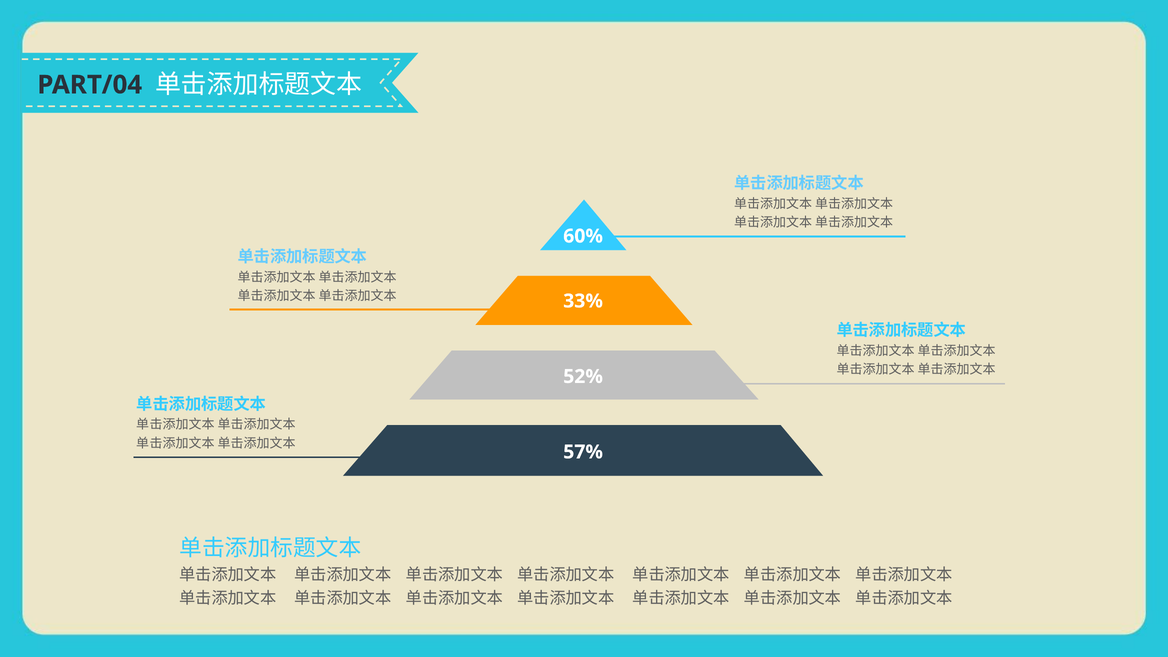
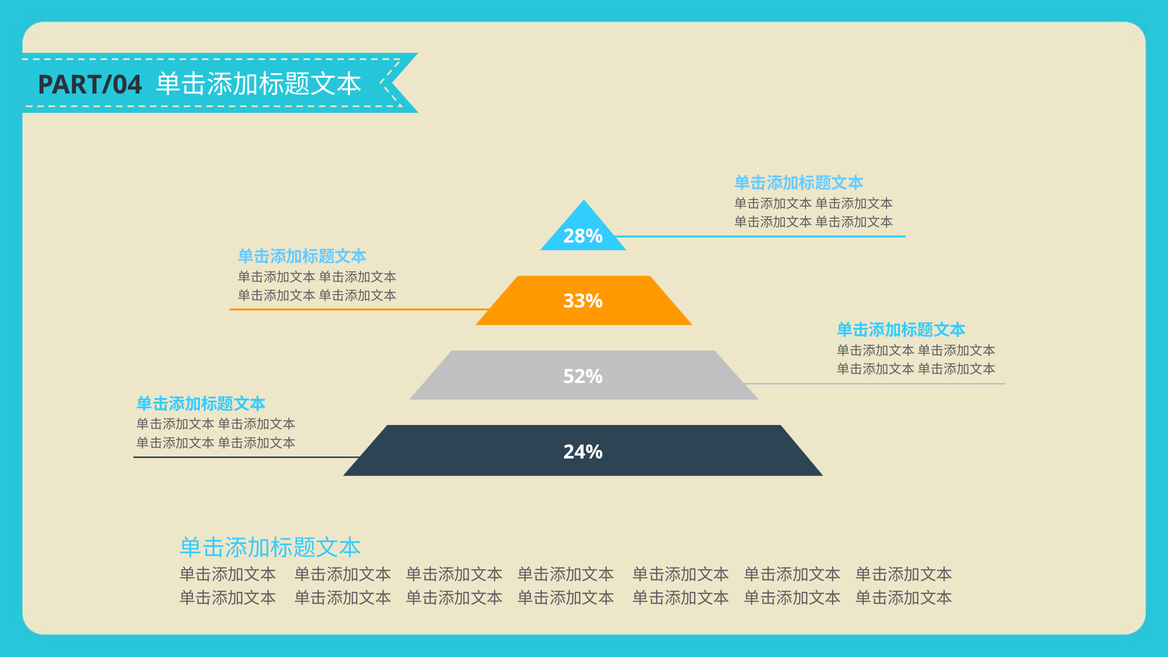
60%: 60% -> 28%
57%: 57% -> 24%
